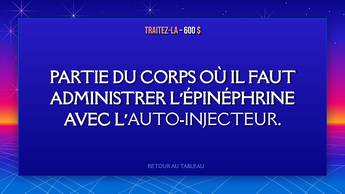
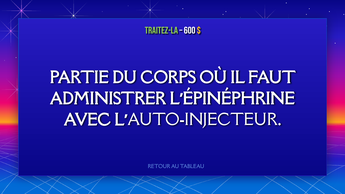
TRAITEZ-LA colour: pink -> light green
